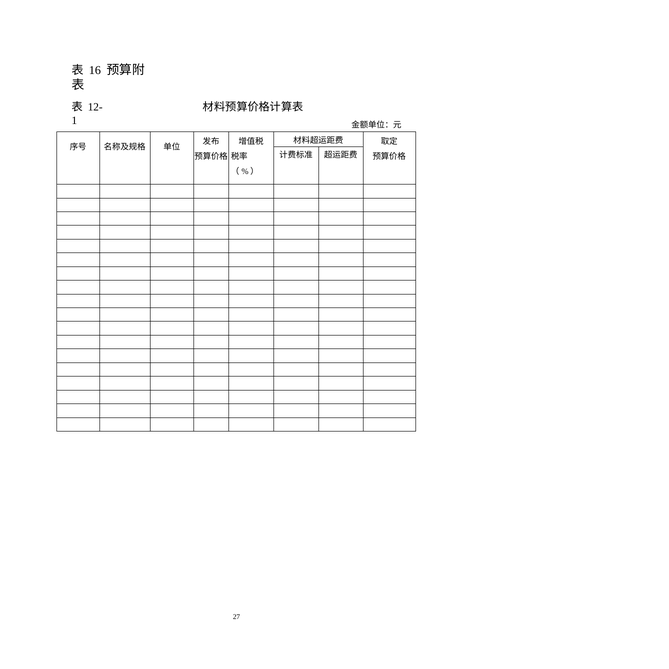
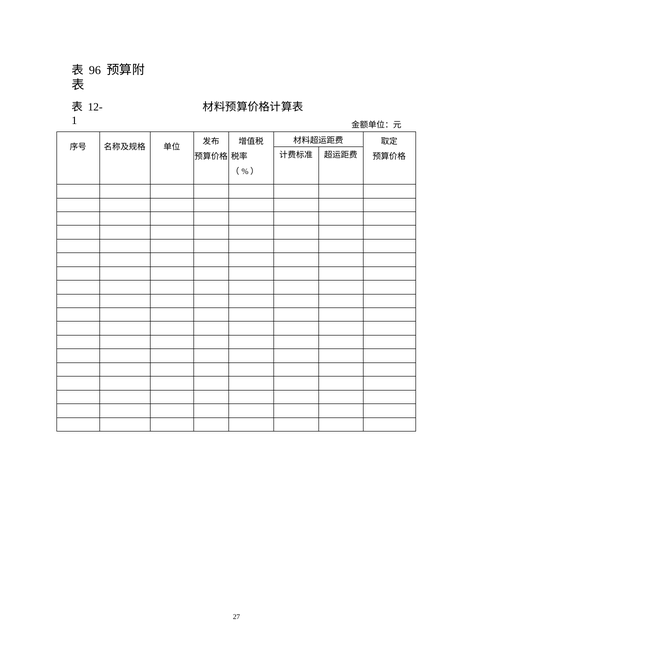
16: 16 -> 96
